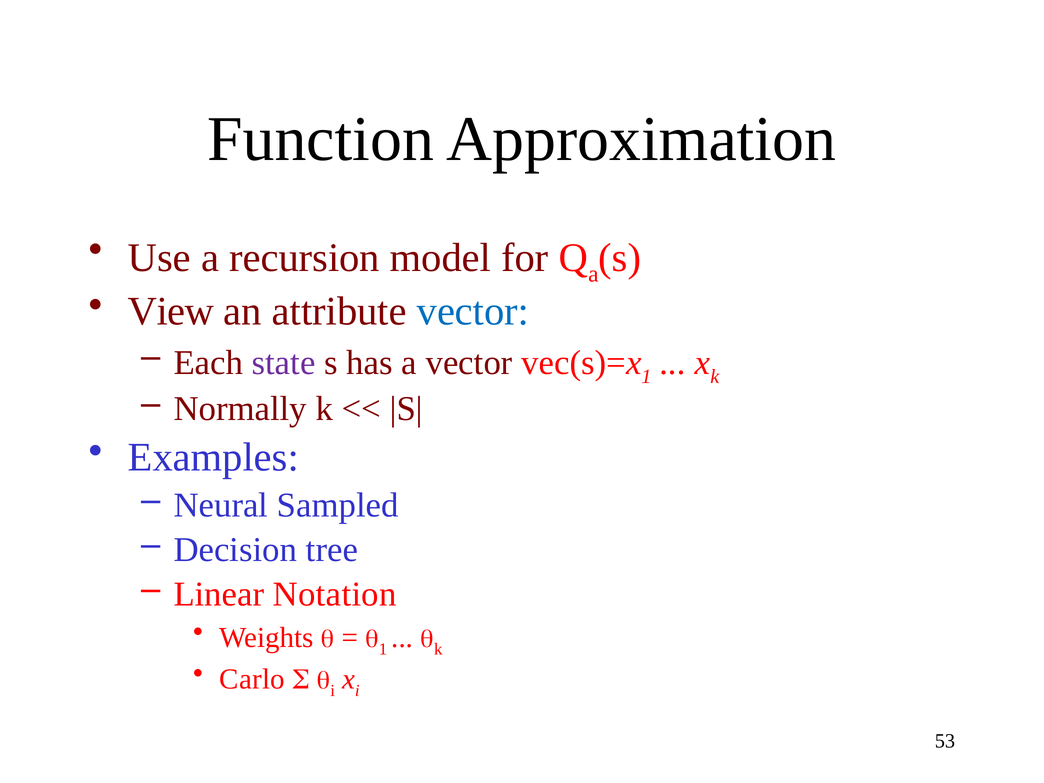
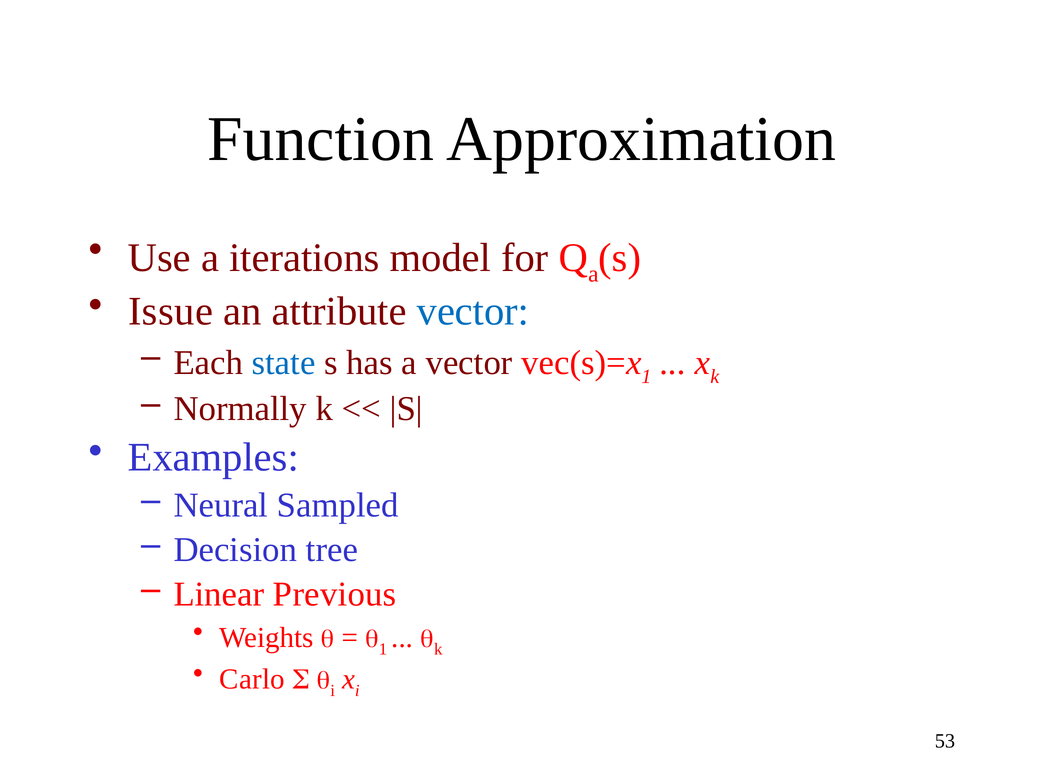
recursion: recursion -> iterations
View: View -> Issue
state colour: purple -> blue
Notation: Notation -> Previous
